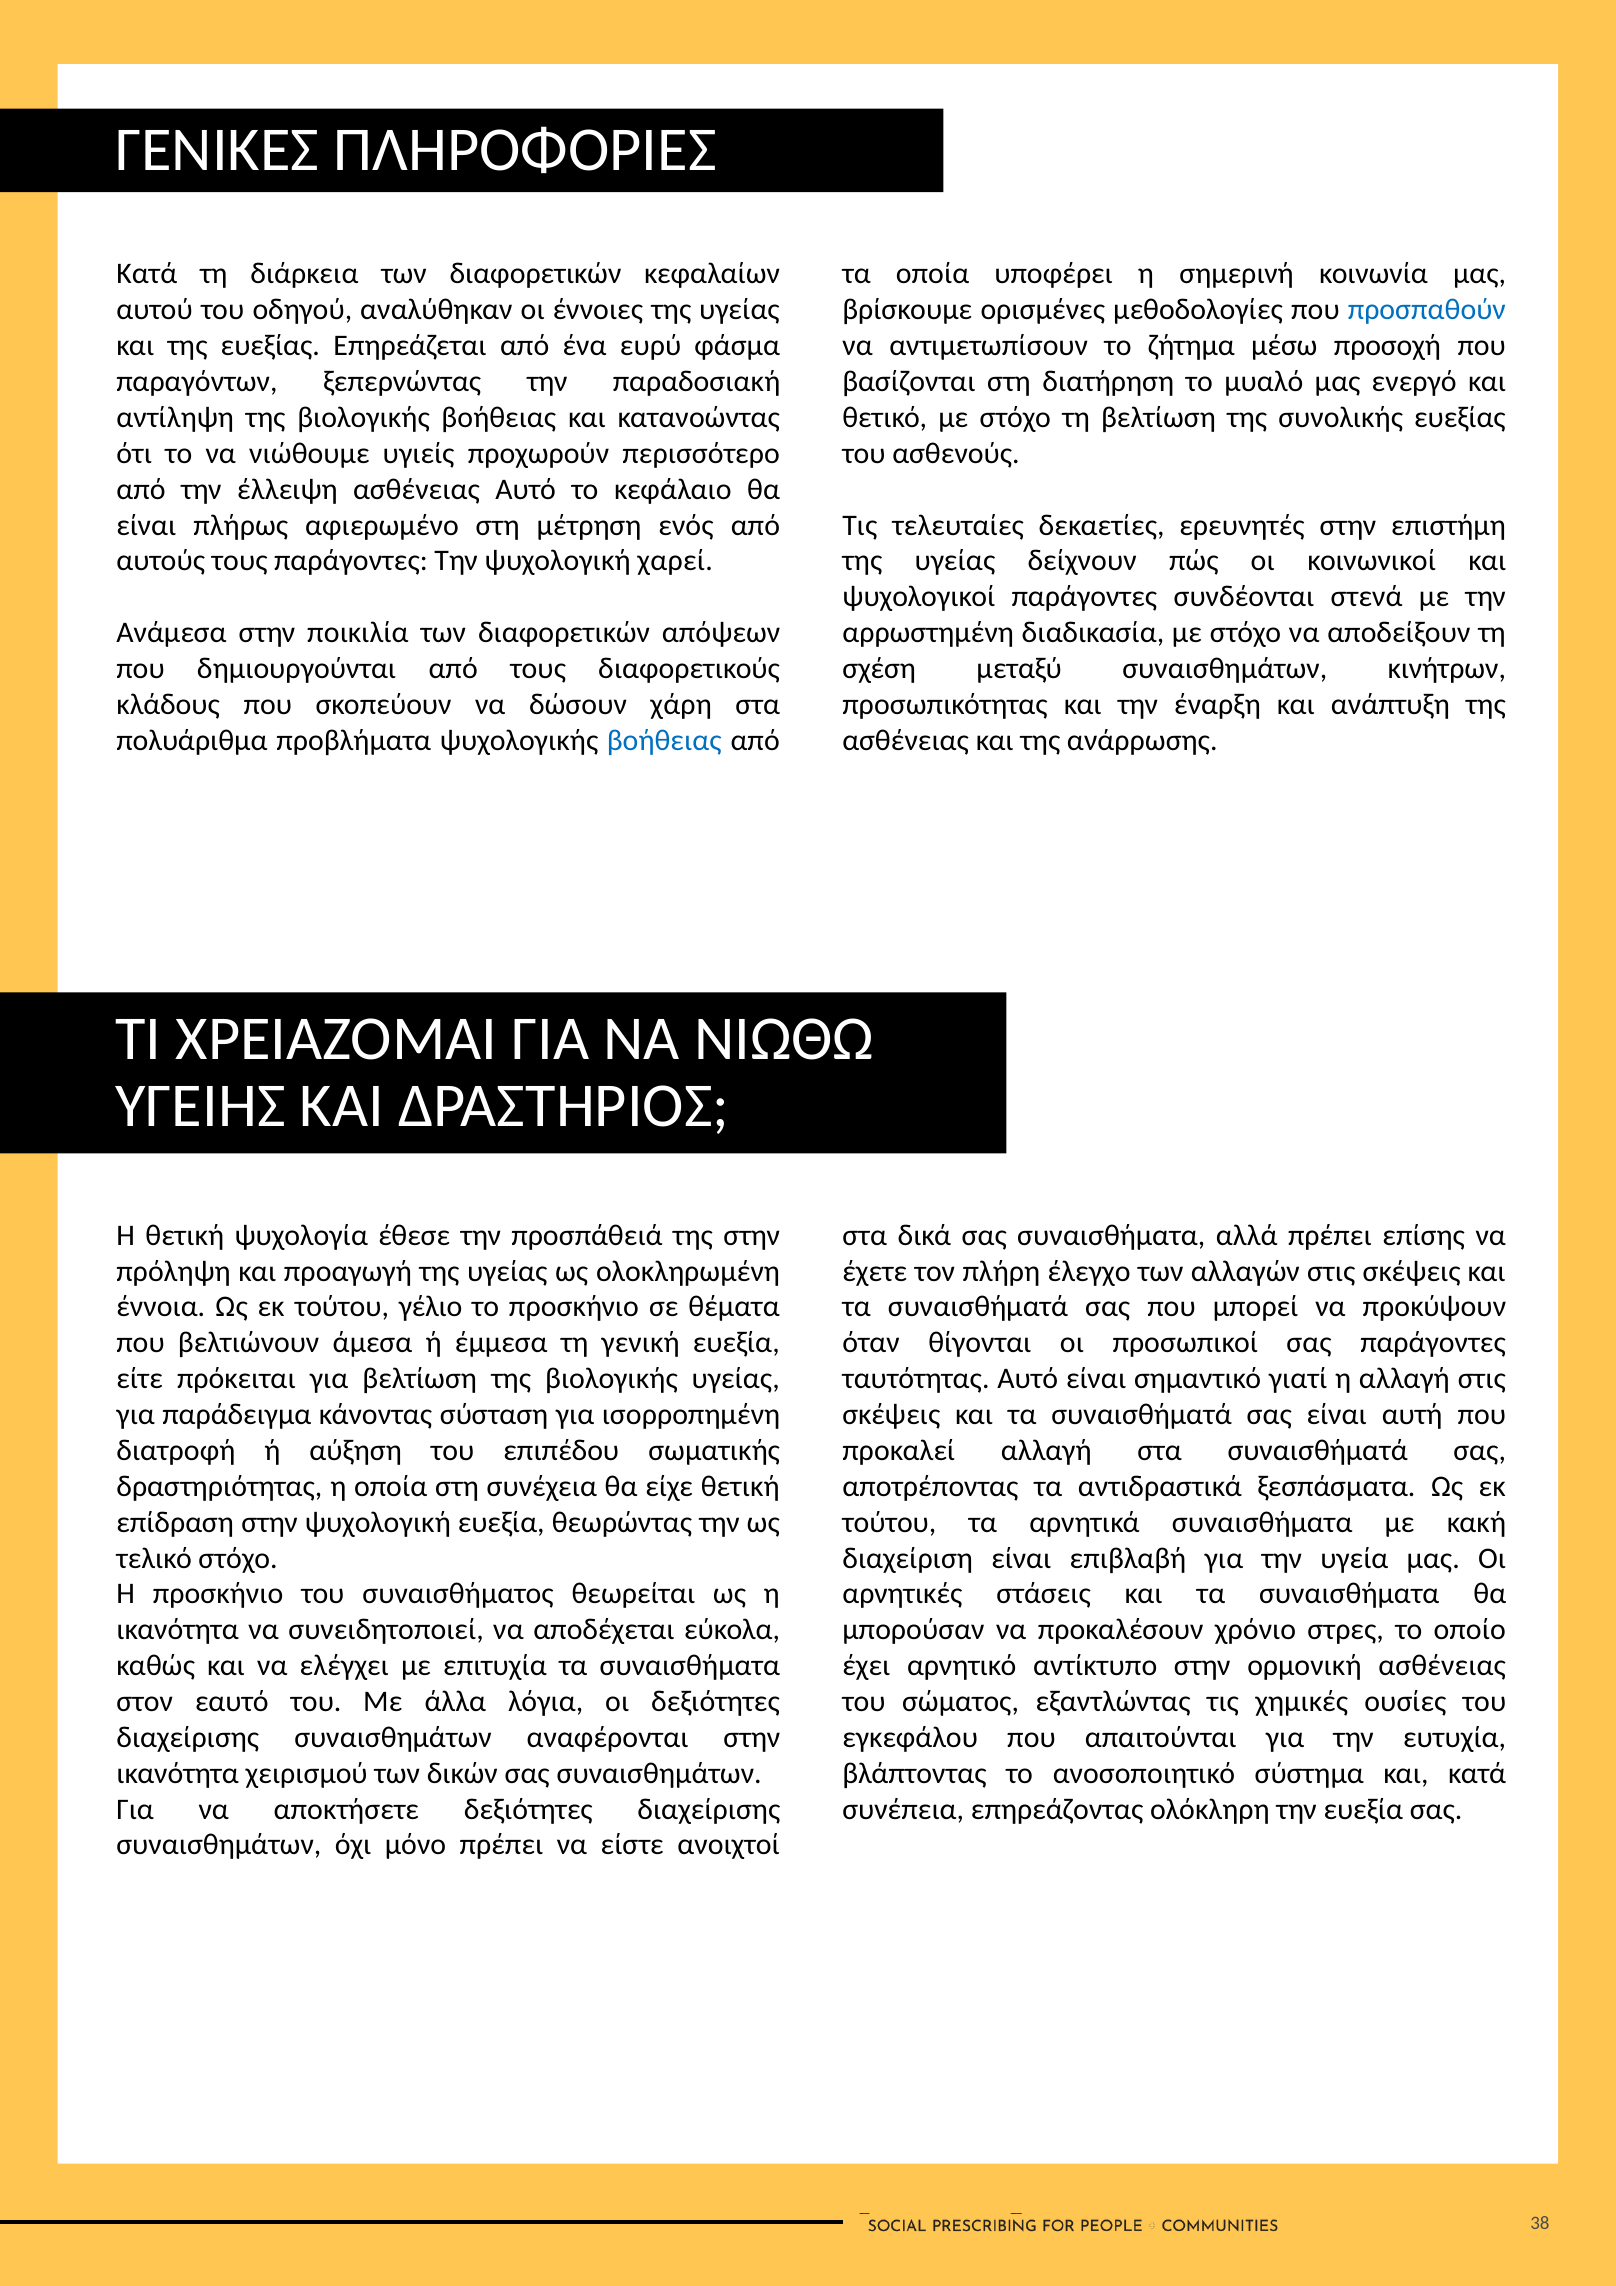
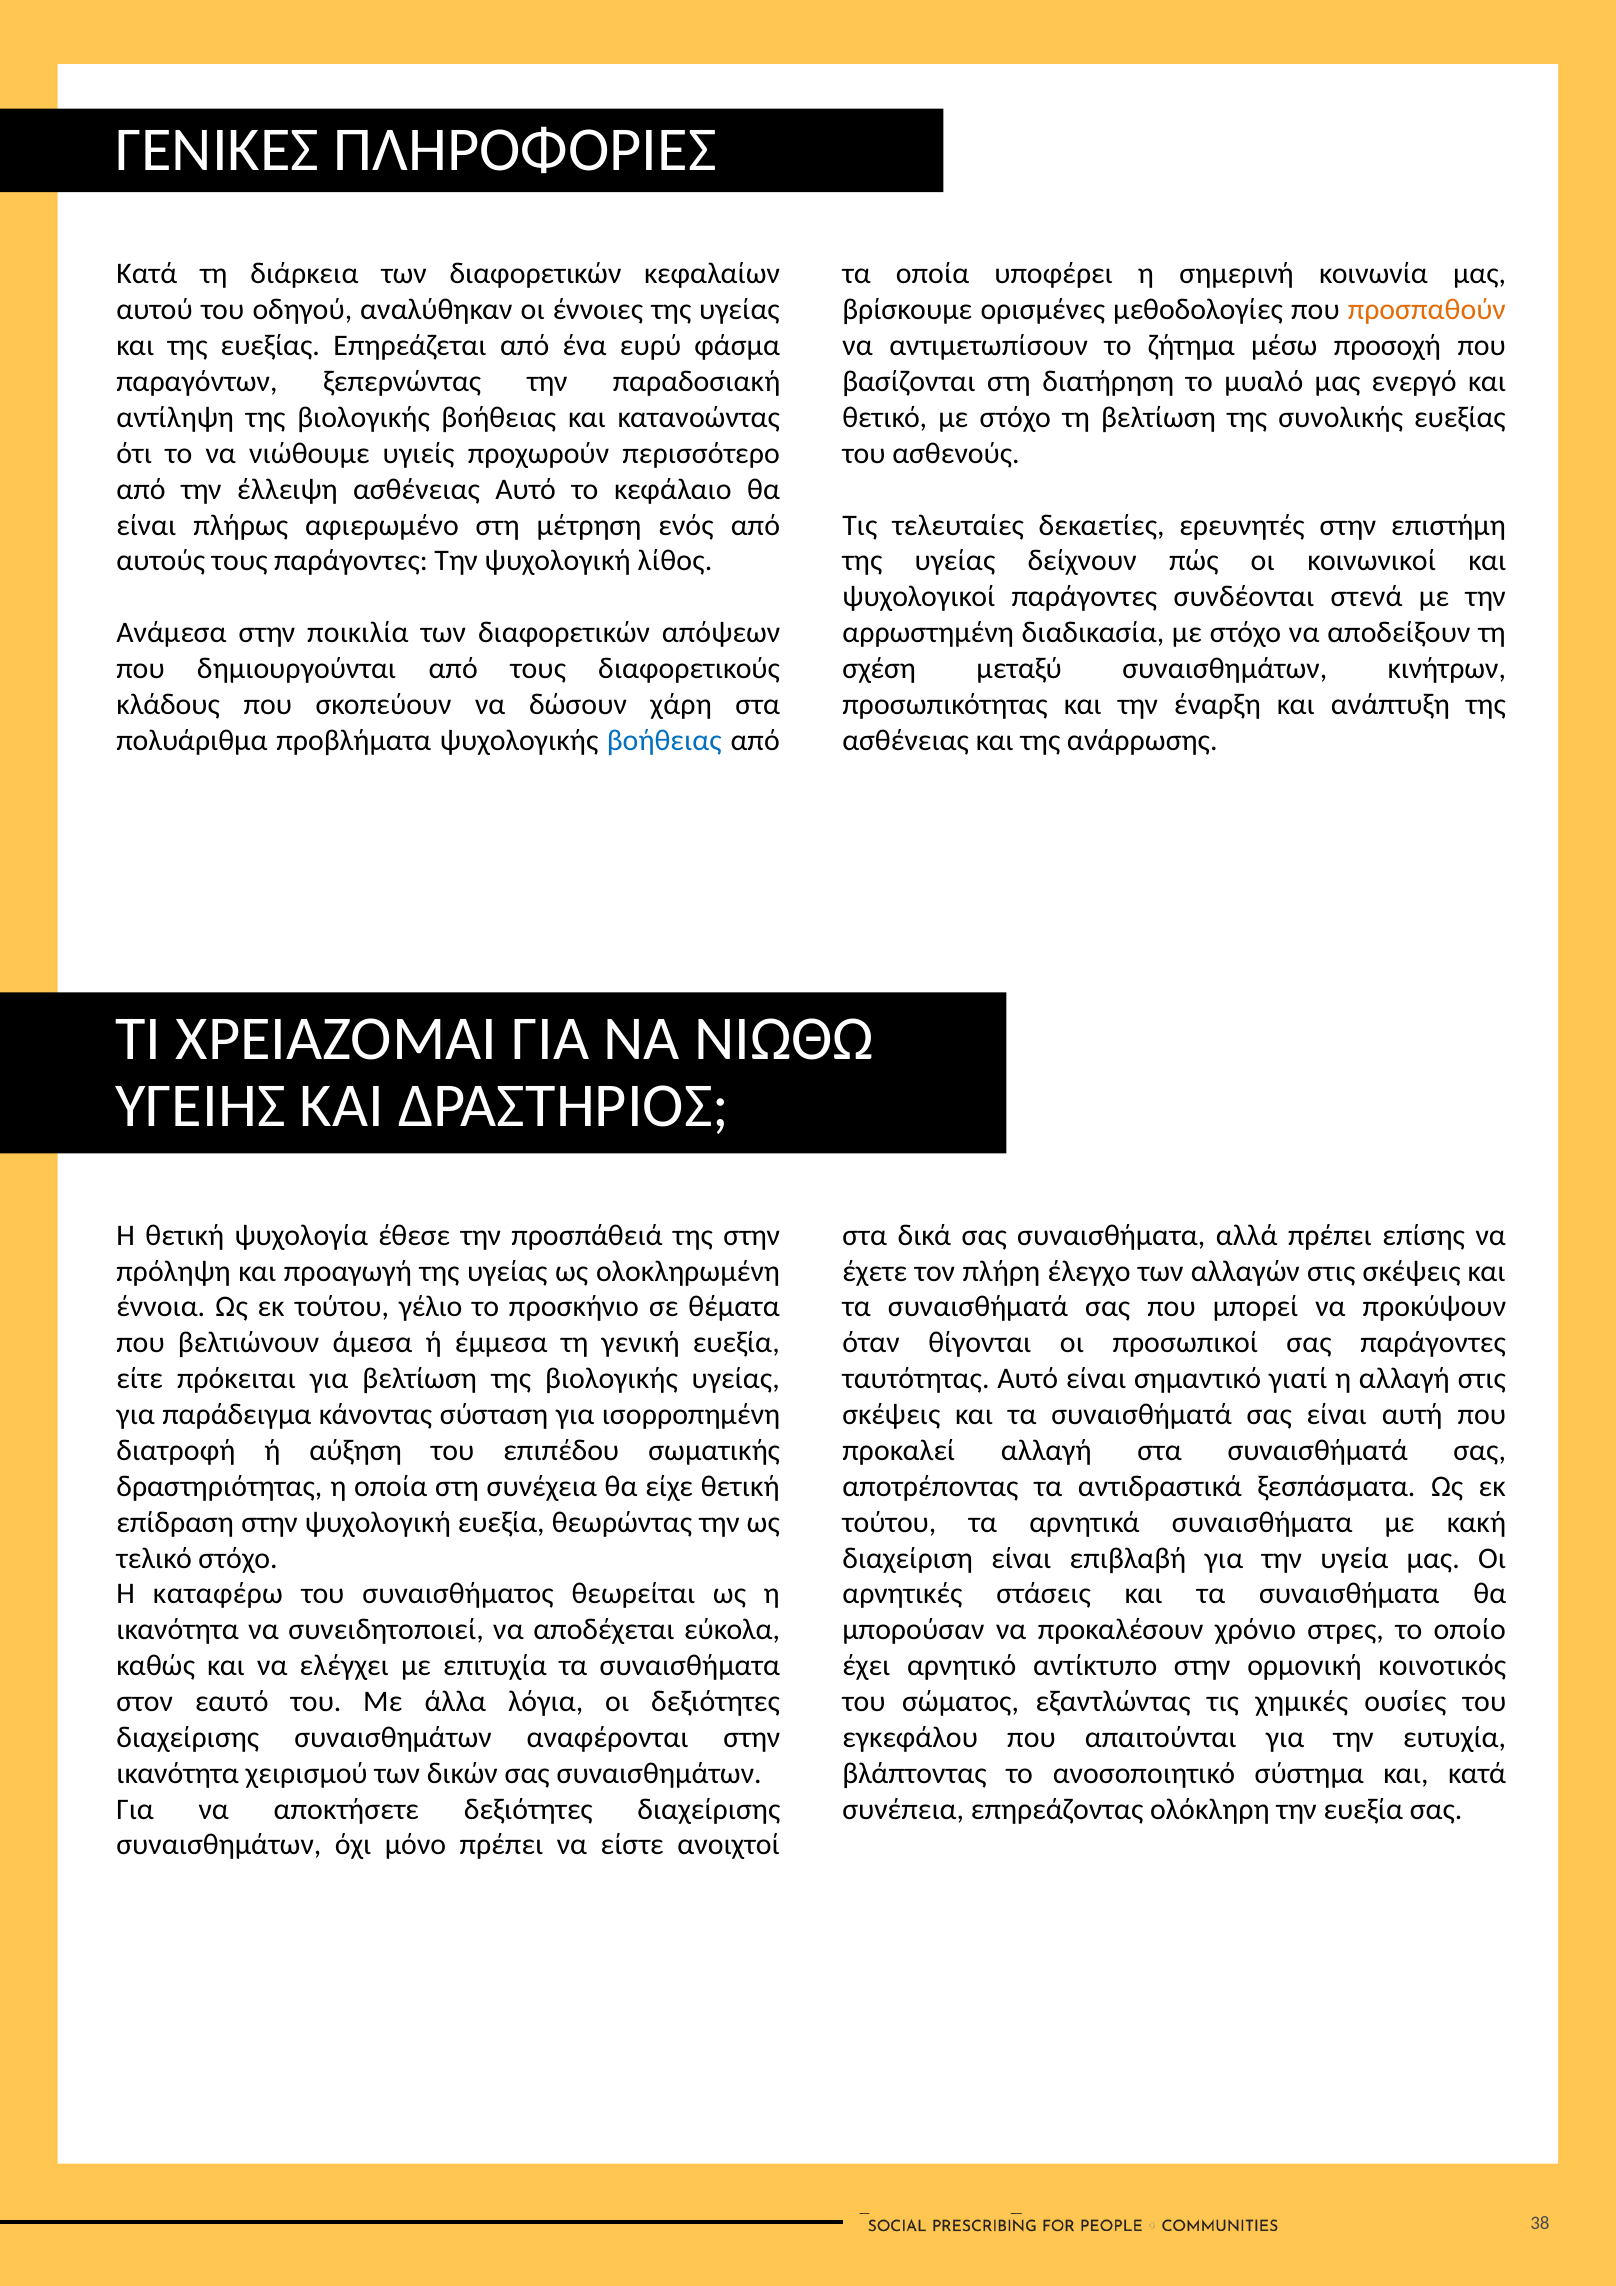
προσπαθούν colour: blue -> orange
χαρεί: χαρεί -> λίθος
Η προσκήνιο: προσκήνιο -> καταφέρω
ορμονική ασθένειας: ασθένειας -> κοινοτικός
